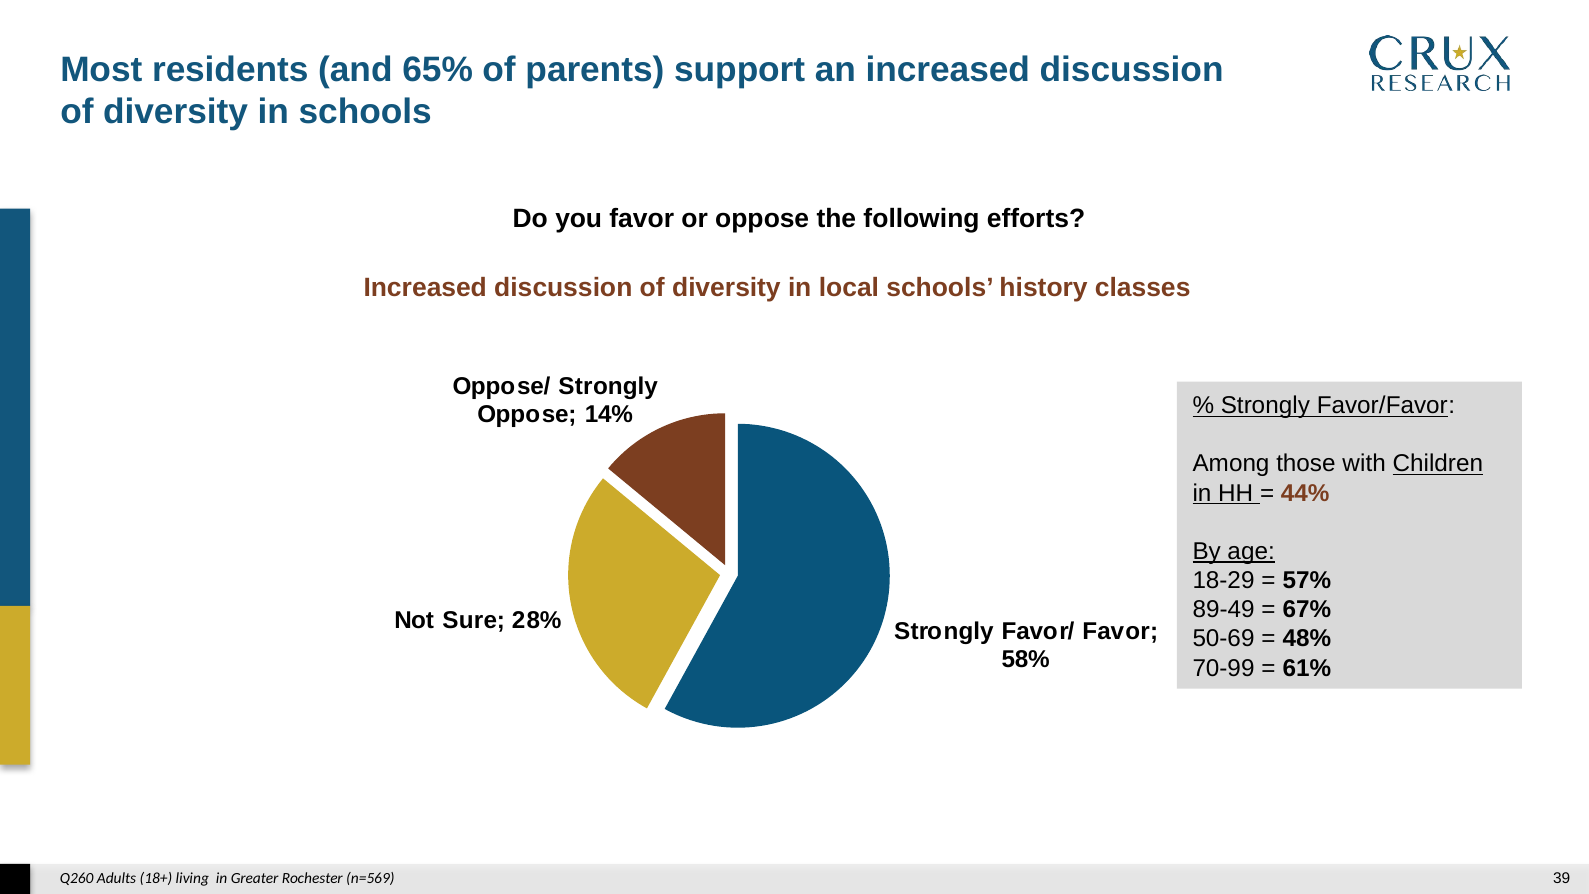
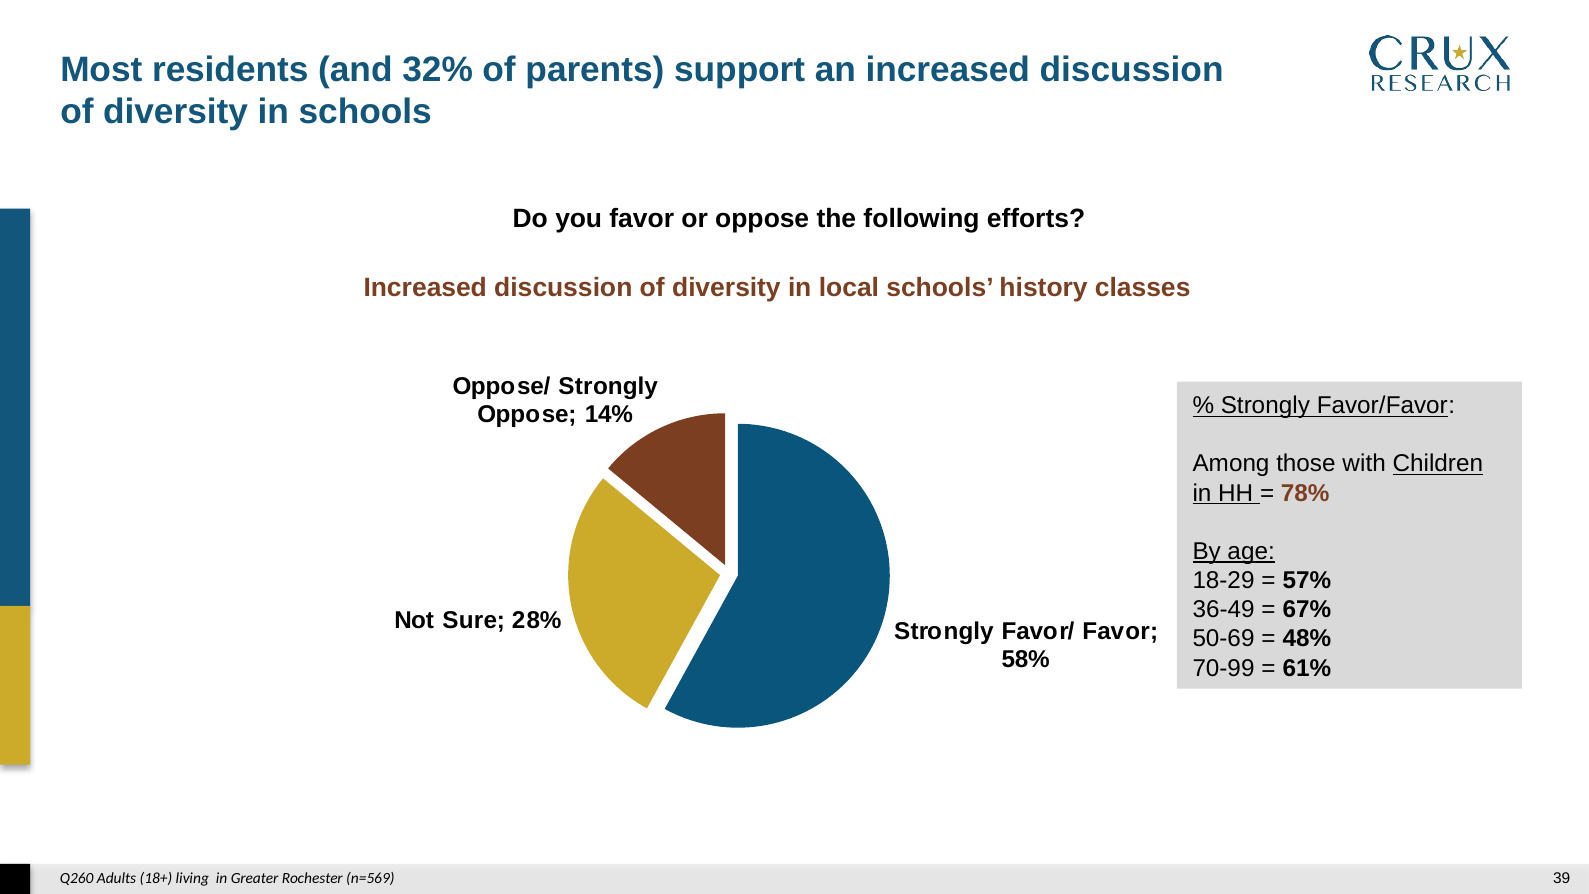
65%: 65% -> 32%
44%: 44% -> 78%
89-49: 89-49 -> 36-49
